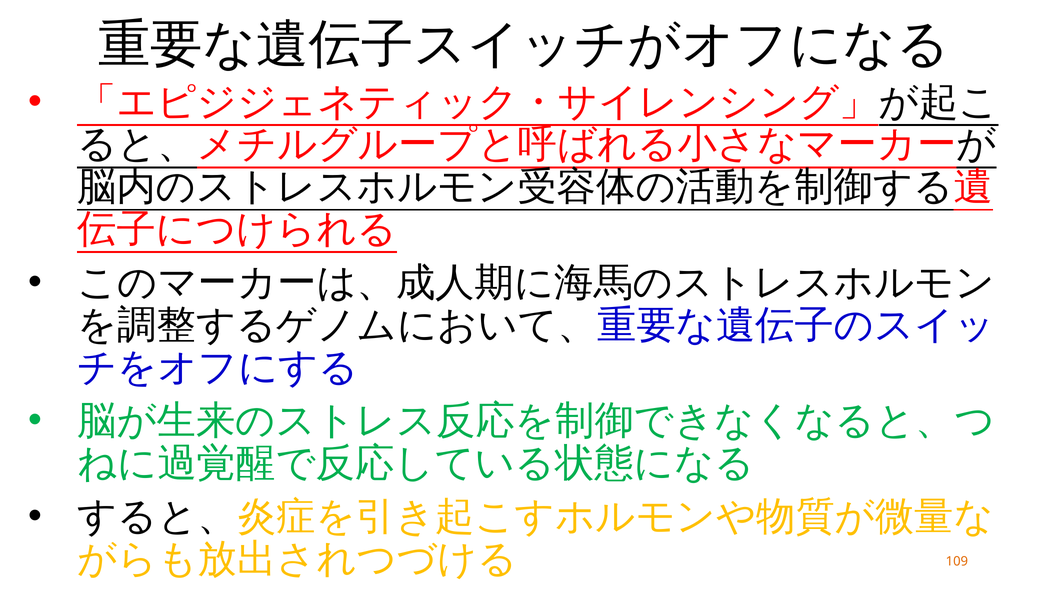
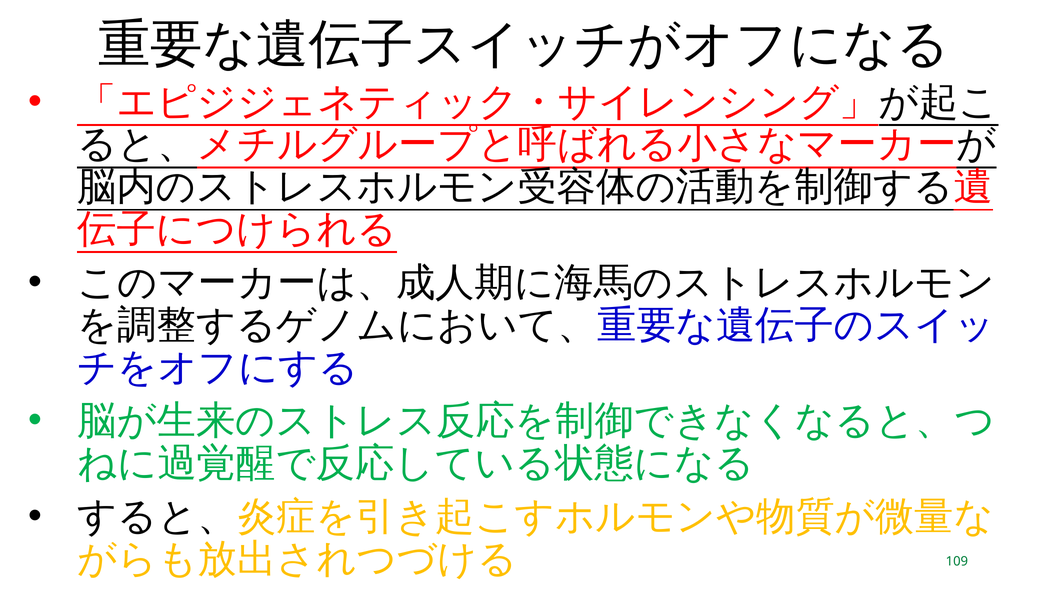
109 colour: orange -> green
